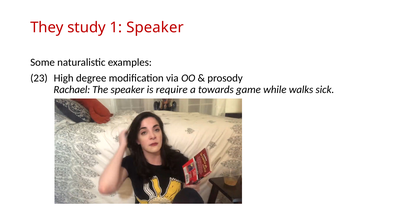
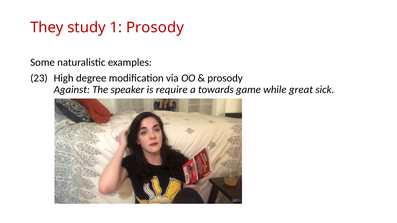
1 Speaker: Speaker -> Prosody
Rachael: Rachael -> Against
walks: walks -> great
